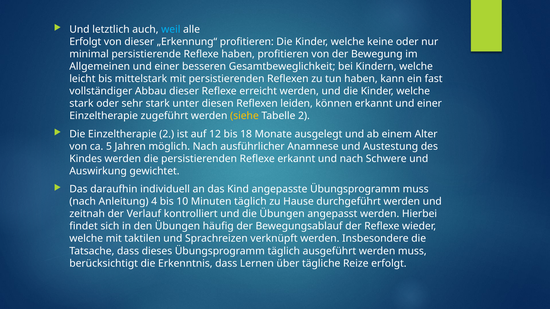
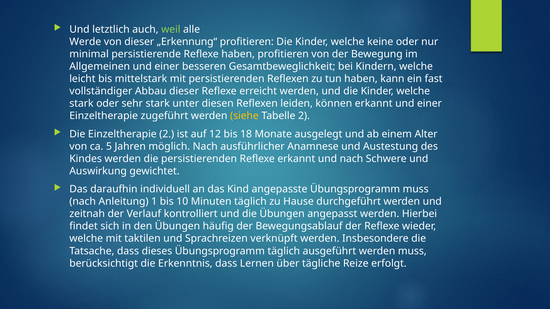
weil colour: light blue -> light green
Erfolgt at (85, 42): Erfolgt -> Werde
4: 4 -> 1
